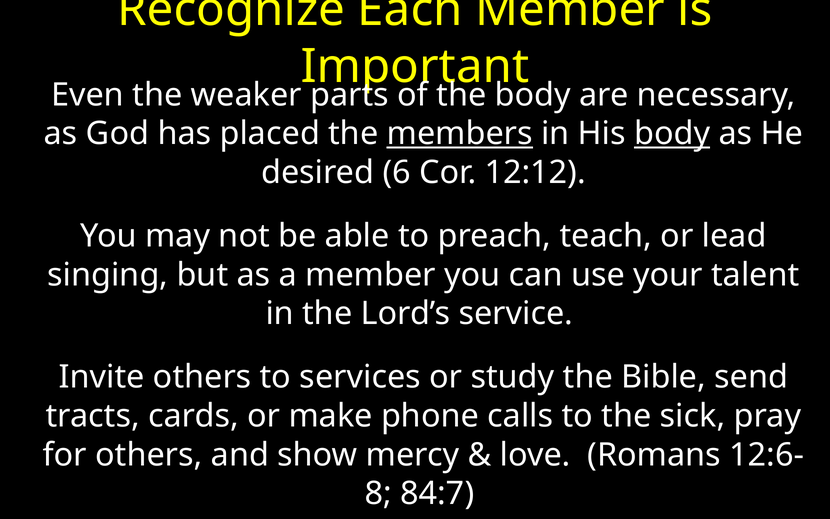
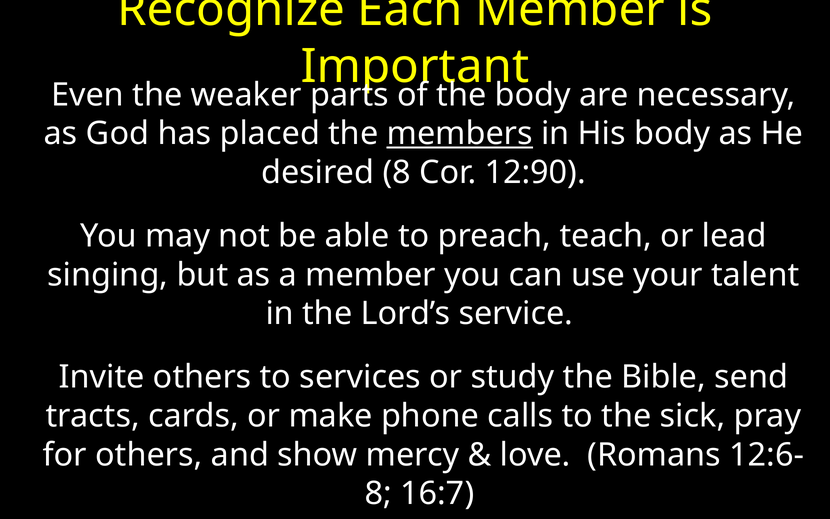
body at (672, 134) underline: present -> none
desired 6: 6 -> 8
12:12: 12:12 -> 12:90
84:7: 84:7 -> 16:7
